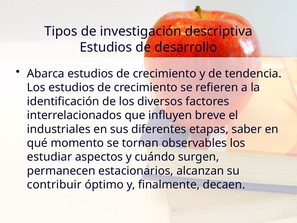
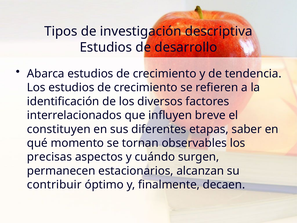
industriales: industriales -> constituyen
estudiar: estudiar -> precisas
